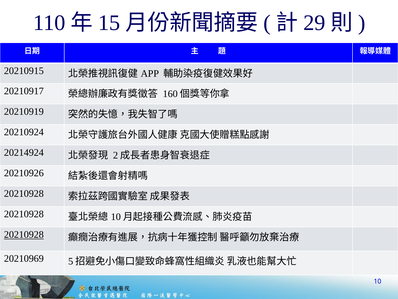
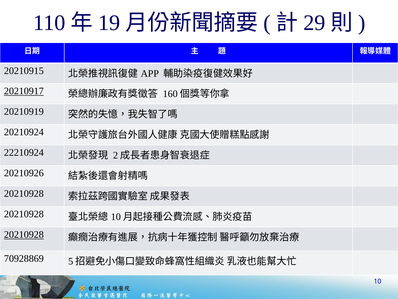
15: 15 -> 19
20210917 underline: none -> present
20214924: 20214924 -> 22210924
20210969: 20210969 -> 70928869
